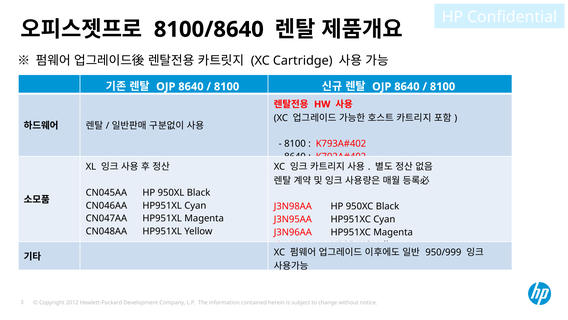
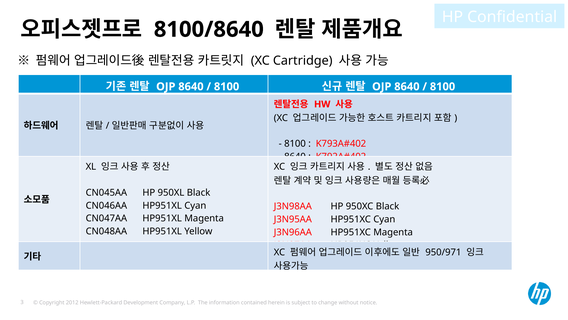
950/999: 950/999 -> 950/971
